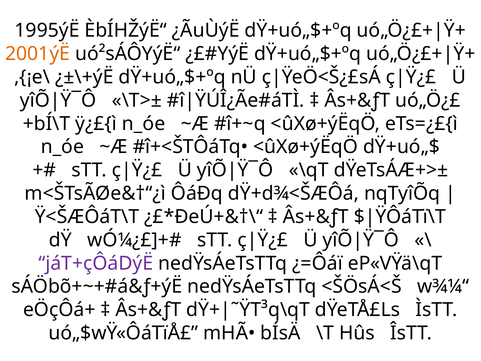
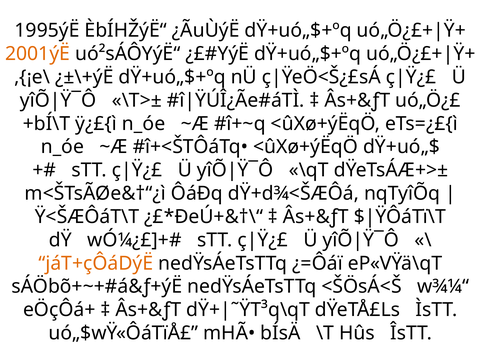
jáT+çÔáDýË colour: purple -> orange
